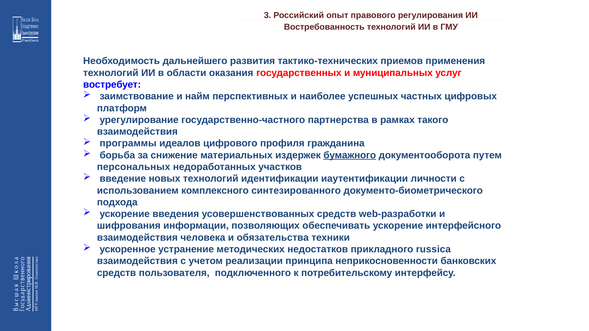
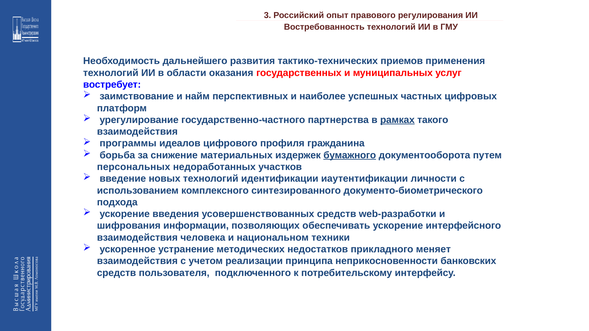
рамках underline: none -> present
обязательства: обязательства -> национальном
russica: russica -> меняет
